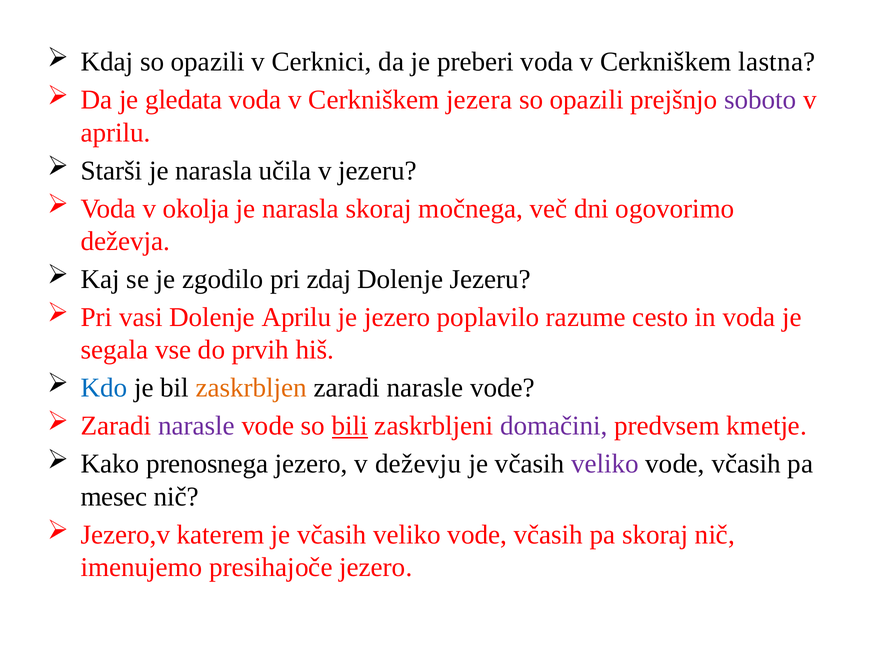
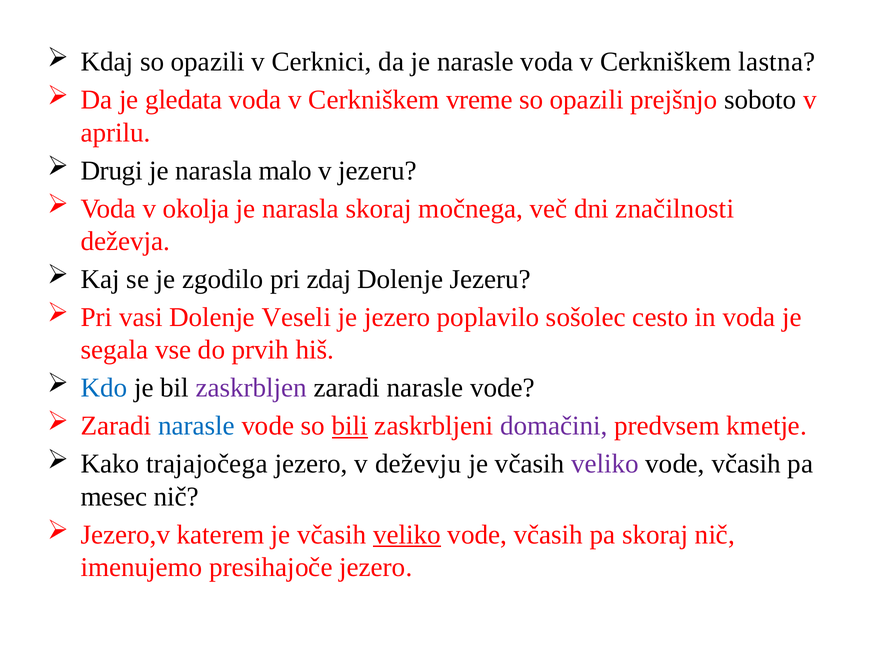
je preberi: preberi -> narasle
jezera: jezera -> vreme
soboto colour: purple -> black
Starši: Starši -> Drugi
učila: učila -> malo
ogovorimo: ogovorimo -> značilnosti
Dolenje Aprilu: Aprilu -> Veseli
razume: razume -> sošolec
zaskrbljen colour: orange -> purple
narasle at (196, 426) colour: purple -> blue
prenosnega: prenosnega -> trajajočega
veliko at (407, 534) underline: none -> present
